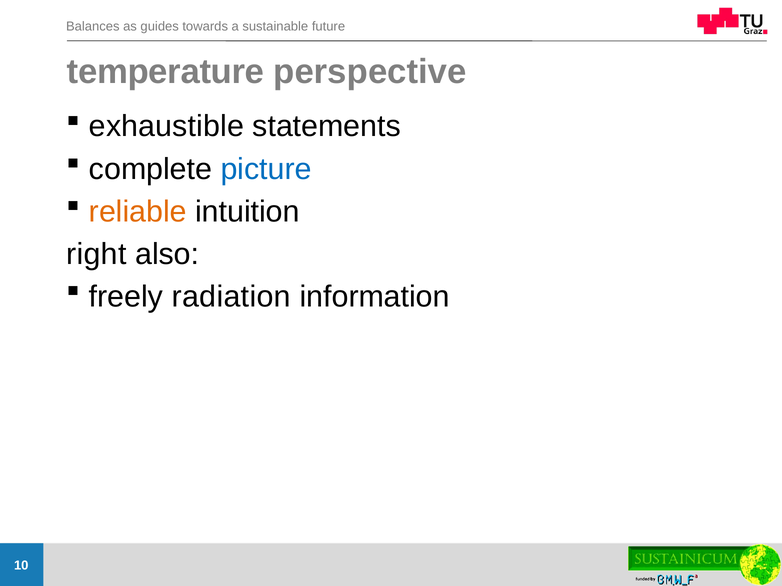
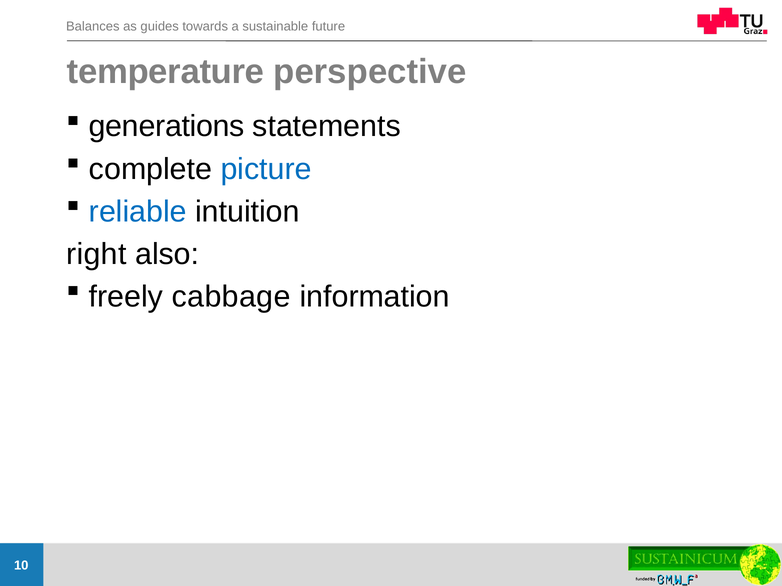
exhaustible: exhaustible -> generations
reliable colour: orange -> blue
radiation: radiation -> cabbage
